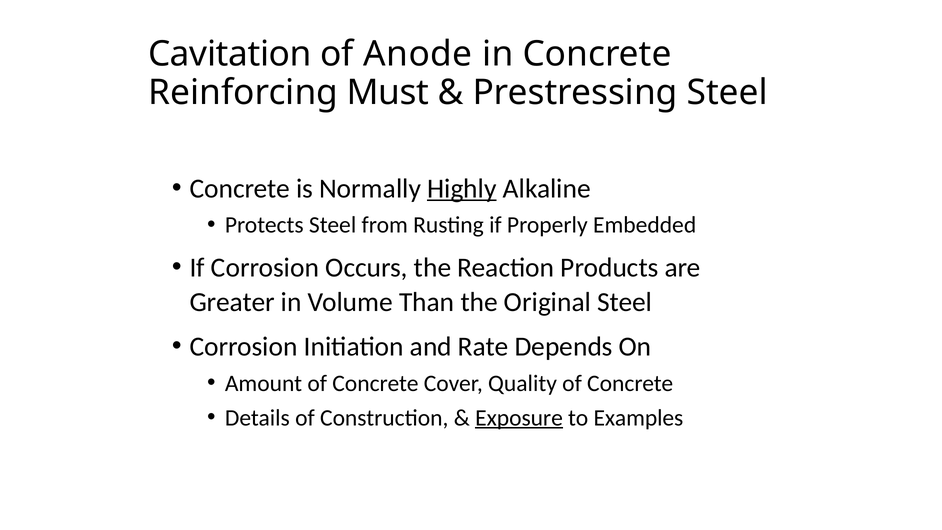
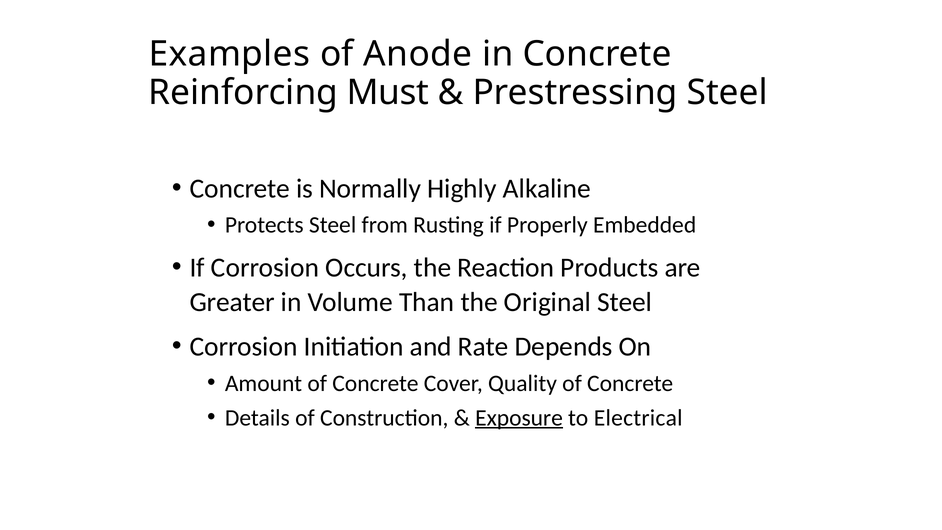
Cavitation: Cavitation -> Examples
Highly underline: present -> none
Examples: Examples -> Electrical
